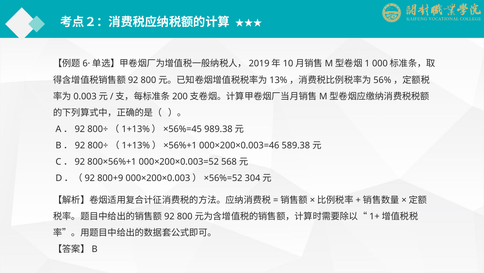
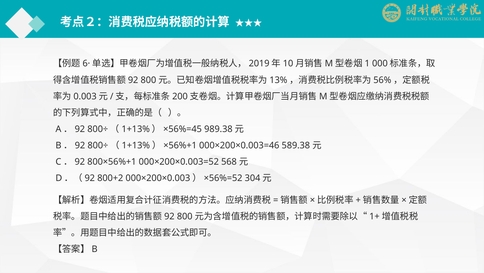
800+9: 800+9 -> 800+2
